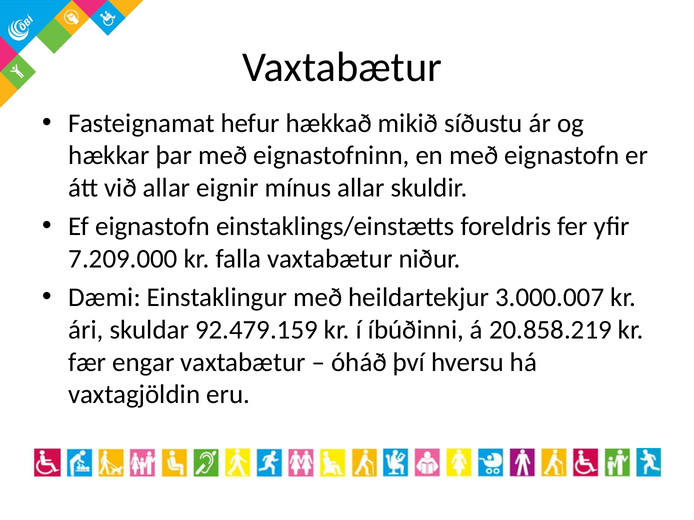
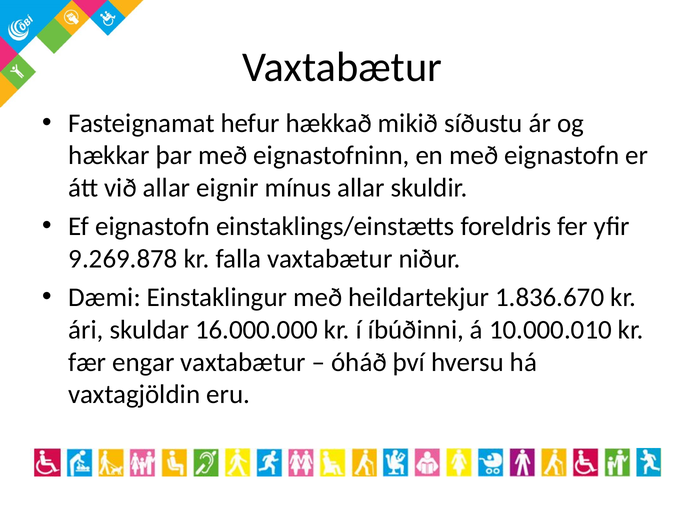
7.209.000: 7.209.000 -> 9.269.878
3.000.007: 3.000.007 -> 1.836.670
92.479.159: 92.479.159 -> 16.000.000
20.858.219: 20.858.219 -> 10.000.010
